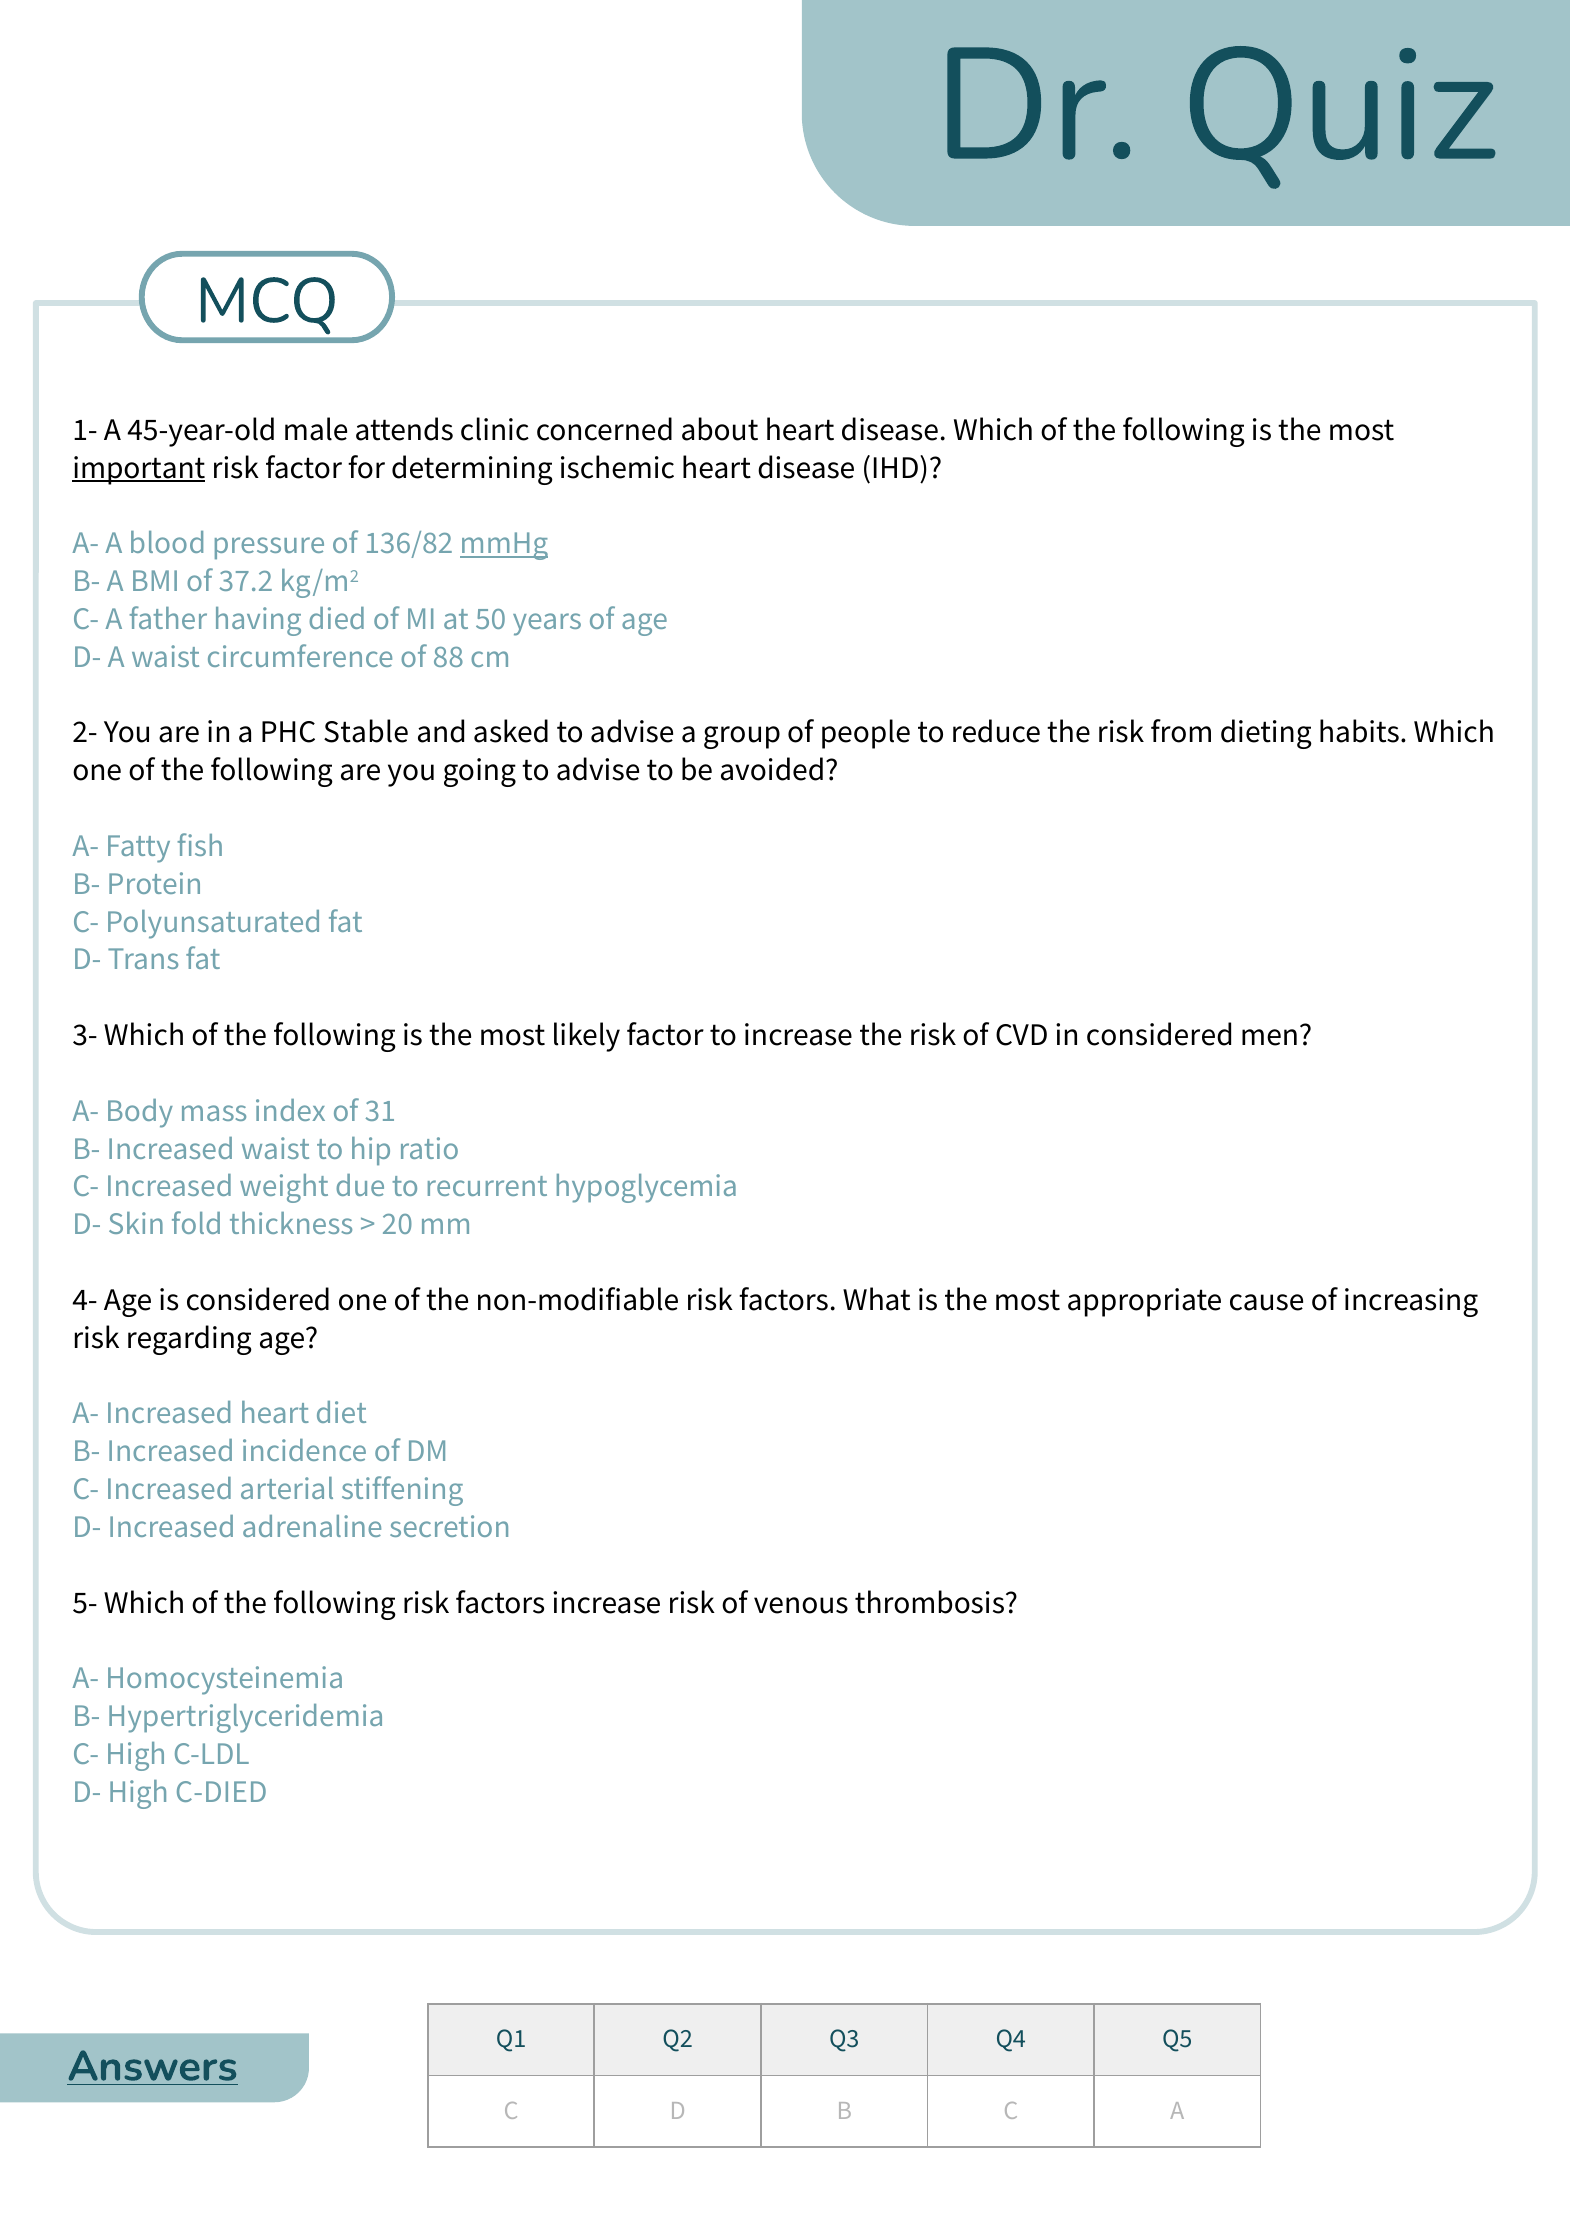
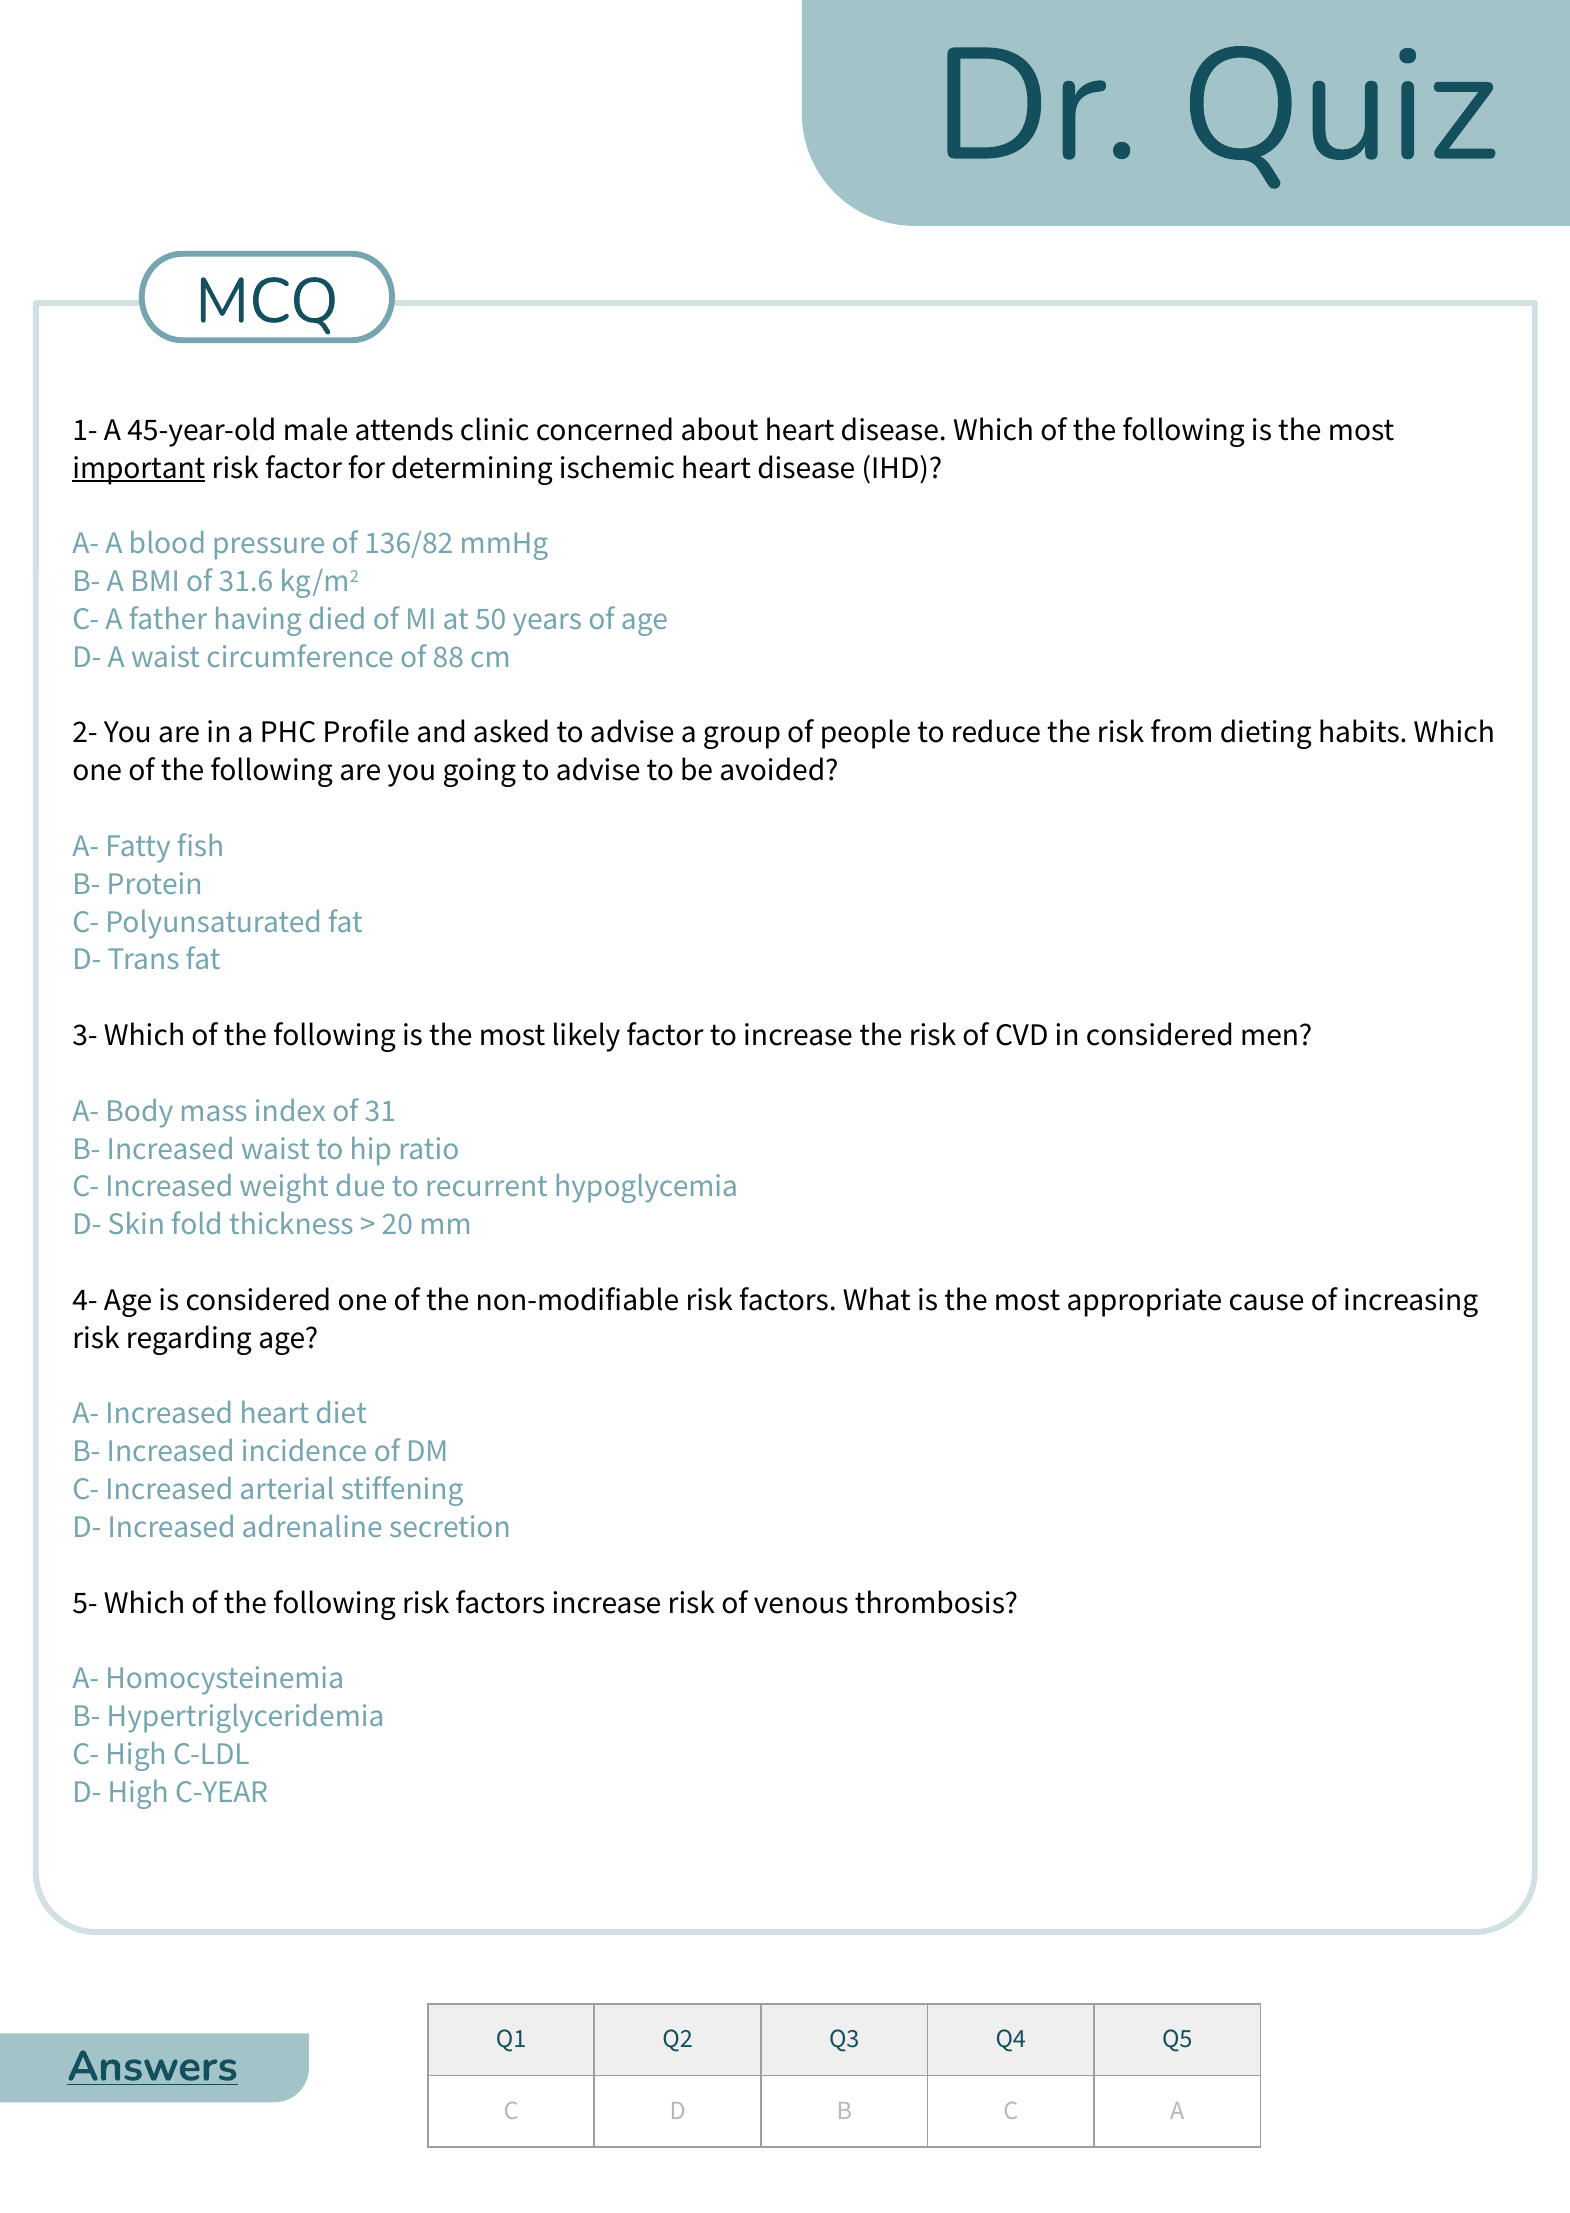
mmHg underline: present -> none
37.2: 37.2 -> 31.6
Stable: Stable -> Profile
C-DIED: C-DIED -> C-YEAR
